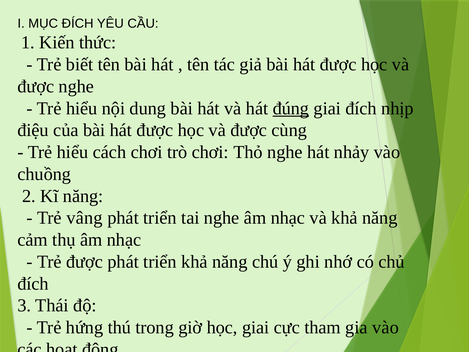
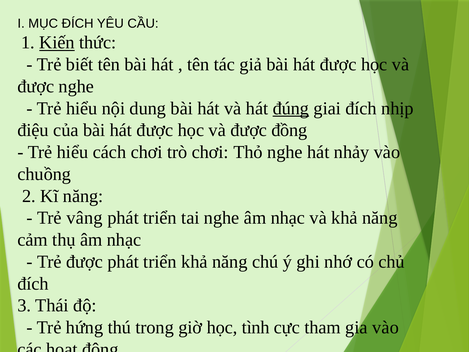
Kiến underline: none -> present
cùng: cùng -> đồng
học giai: giai -> tình
